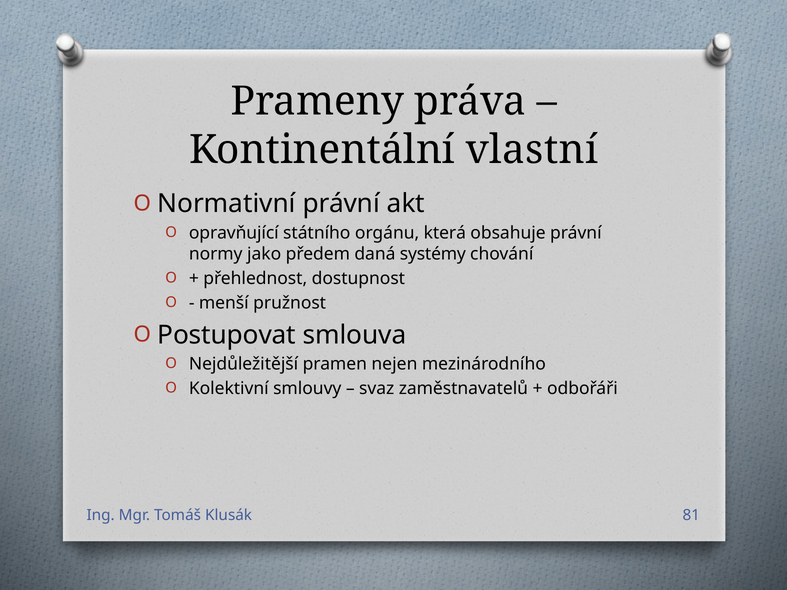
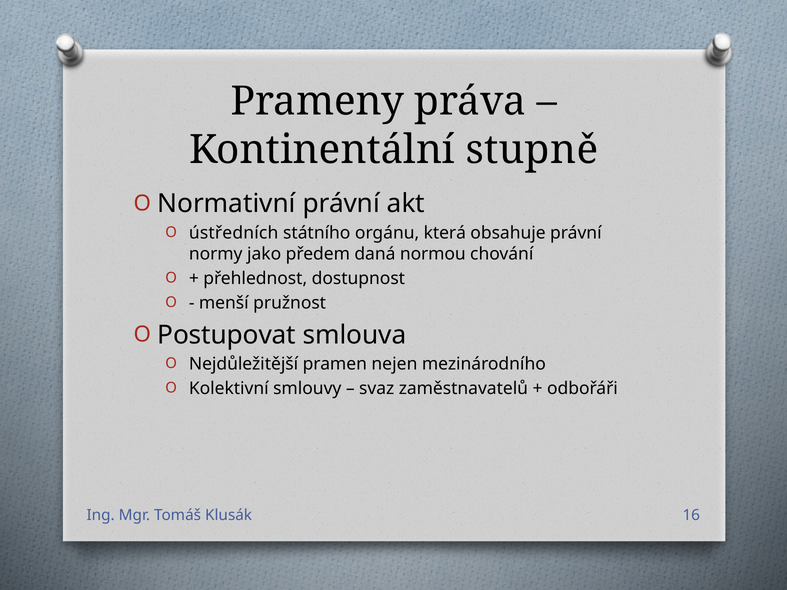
vlastní: vlastní -> stupně
opravňující: opravňující -> ústředních
systémy: systémy -> normou
81: 81 -> 16
